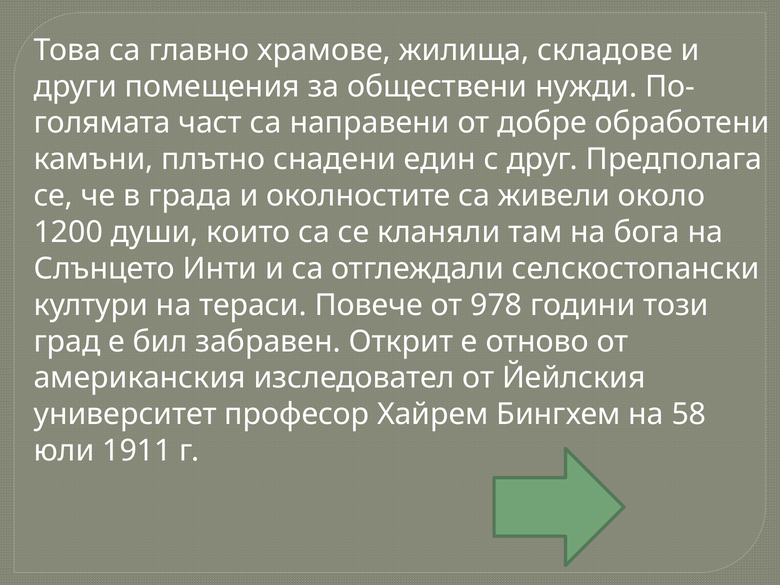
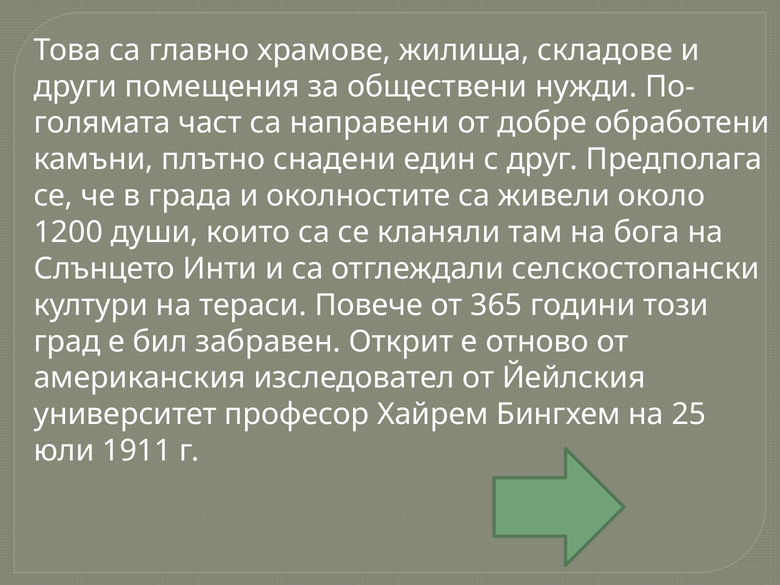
978: 978 -> 365
58: 58 -> 25
